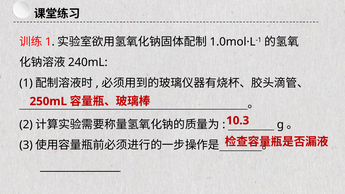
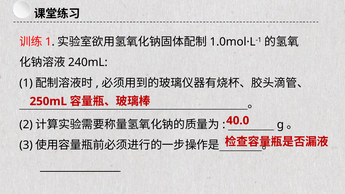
10.3: 10.3 -> 40.0
